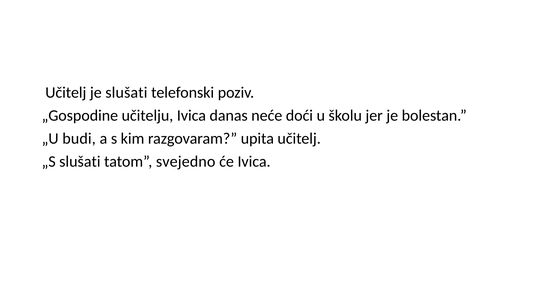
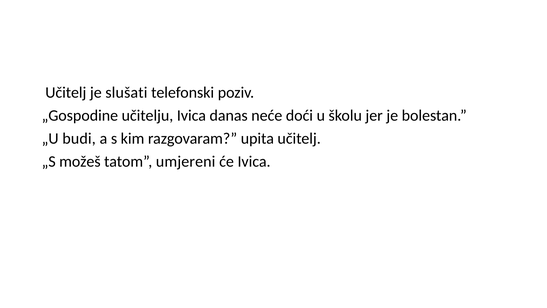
„S slušati: slušati -> možeš
svejedno: svejedno -> umjereni
